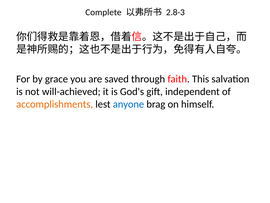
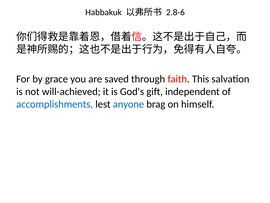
Complete: Complete -> Habbakuk
2.8-3: 2.8-3 -> 2.8-6
accomplishments colour: orange -> blue
